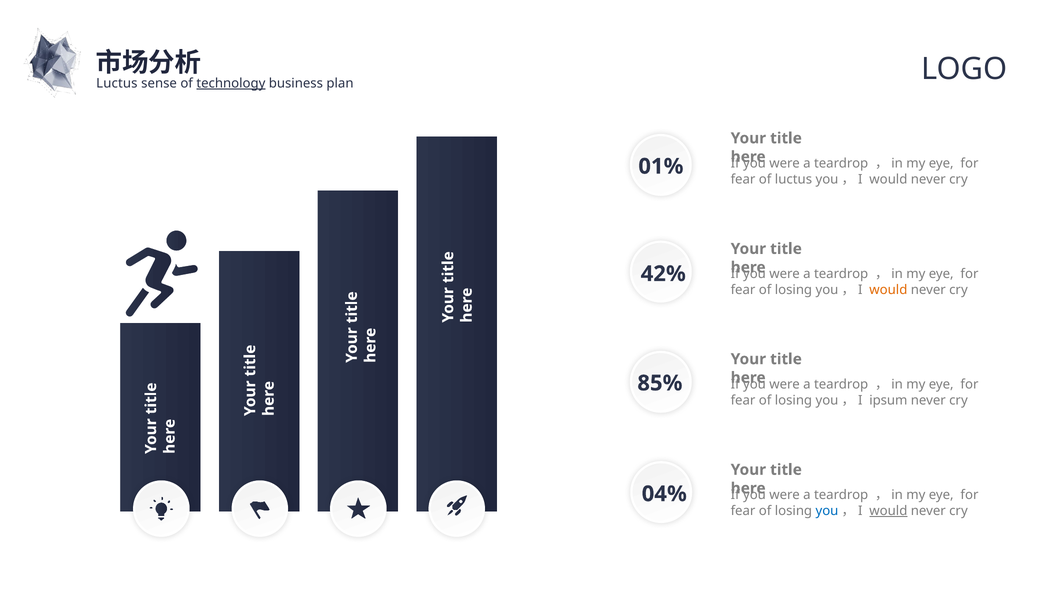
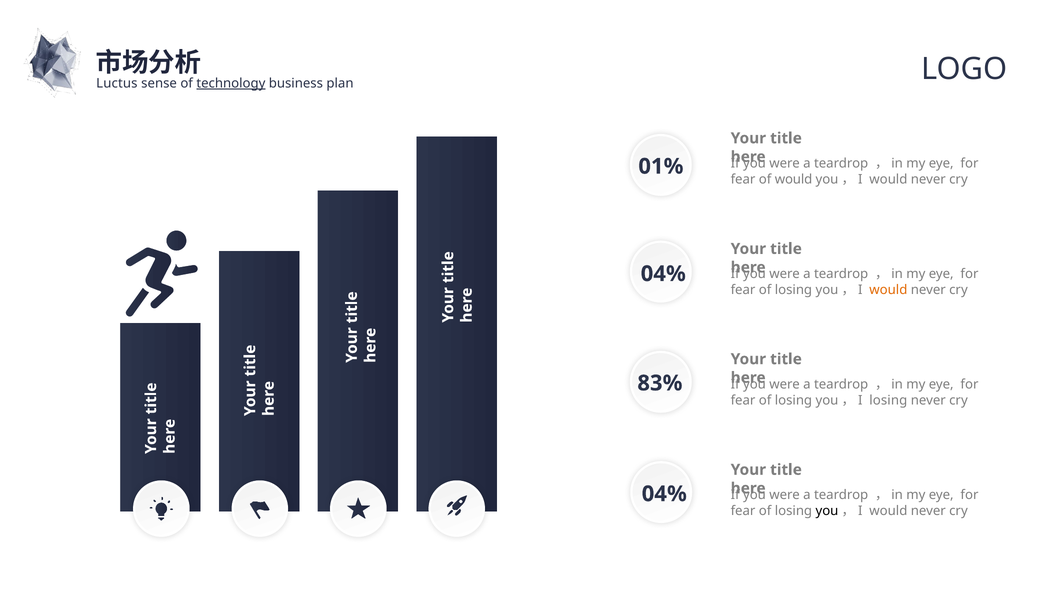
of luctus: luctus -> would
42% at (663, 274): 42% -> 04%
85%: 85% -> 83%
ipsum at (888, 400): ipsum -> losing
you at (827, 510) colour: blue -> black
would at (888, 510) underline: present -> none
